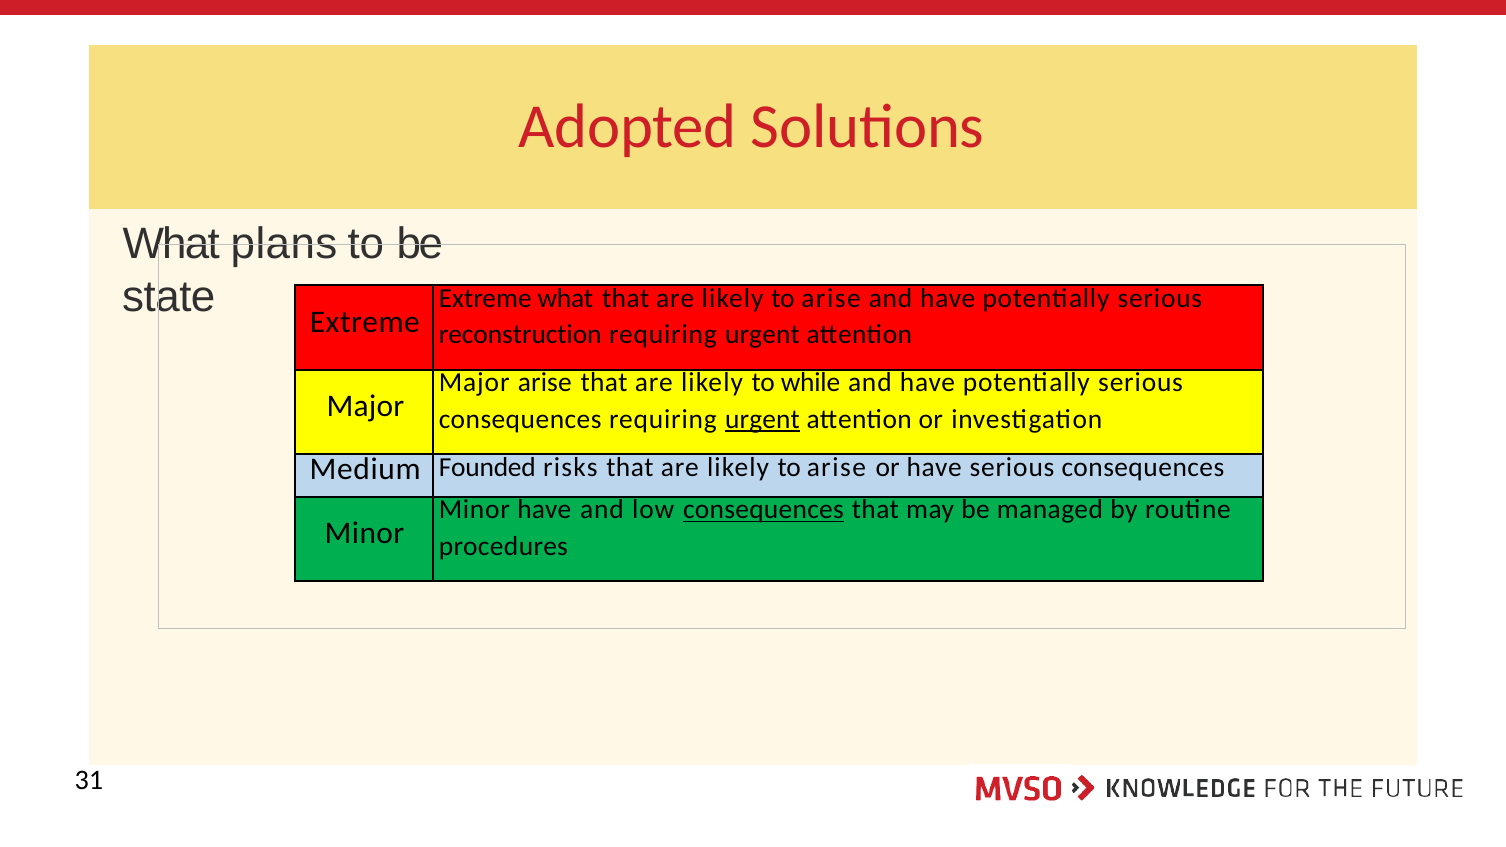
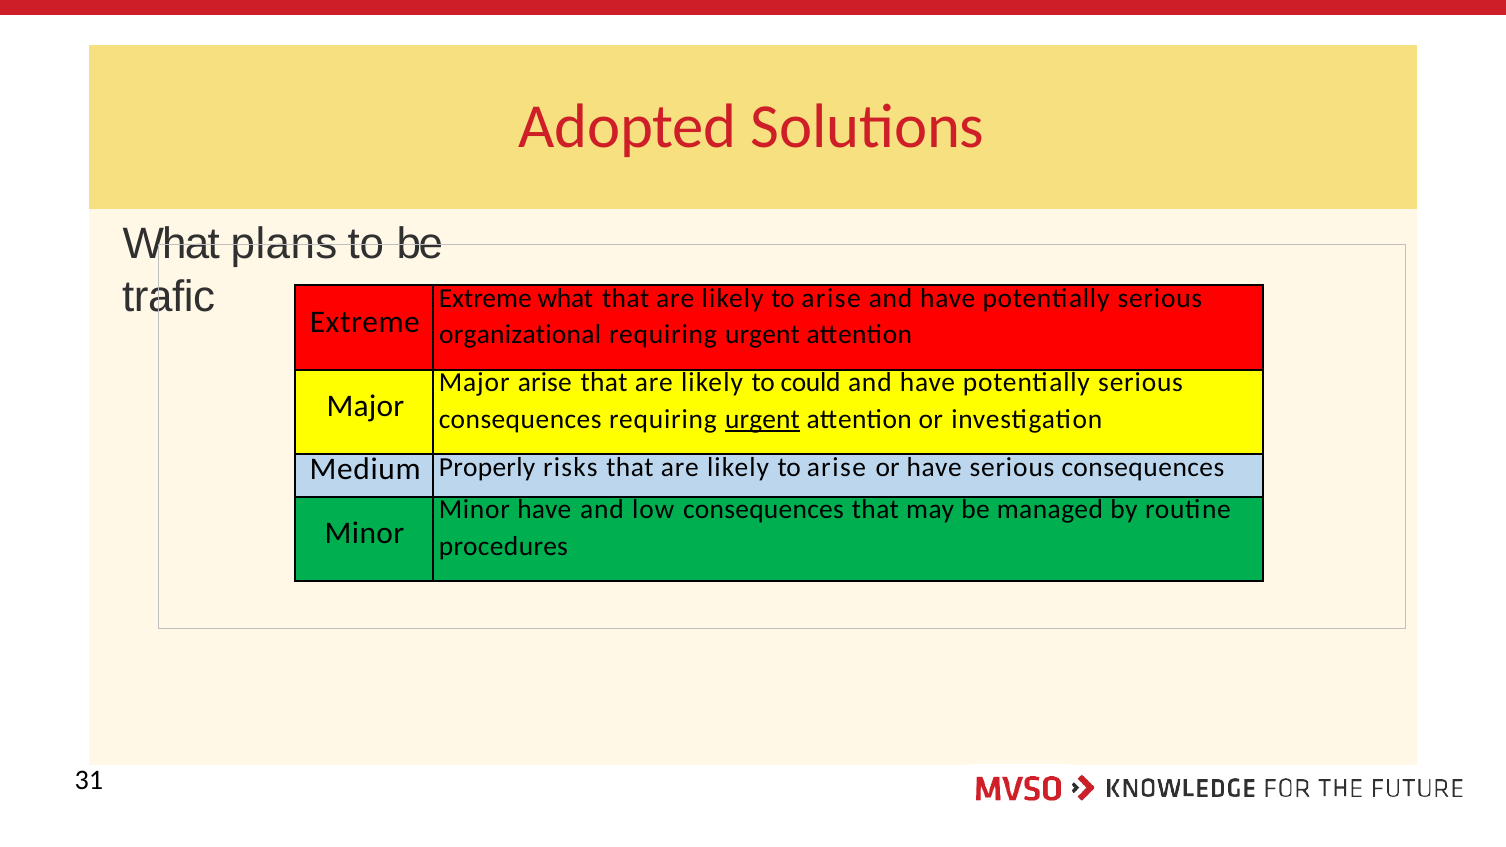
state: state -> trafic
reconstruction: reconstruction -> organizational
while: while -> could
Founded: Founded -> Properly
consequences at (763, 510) underline: present -> none
